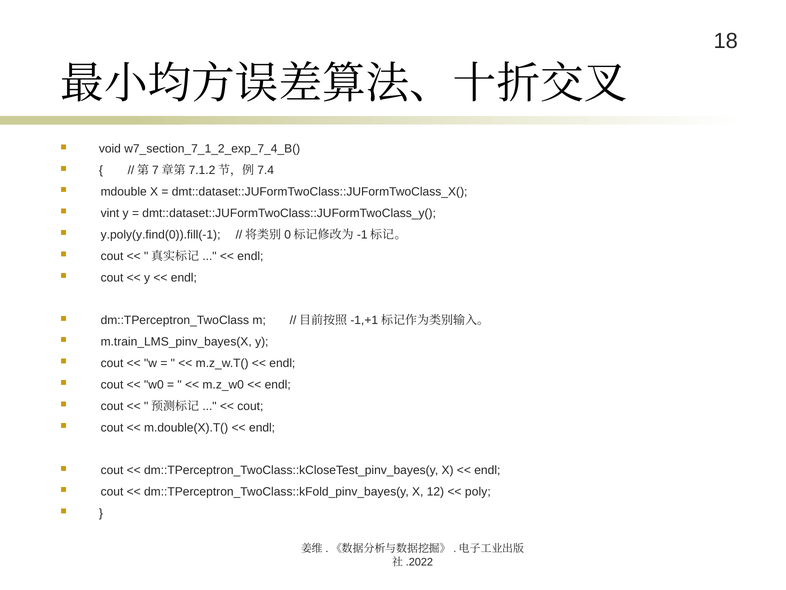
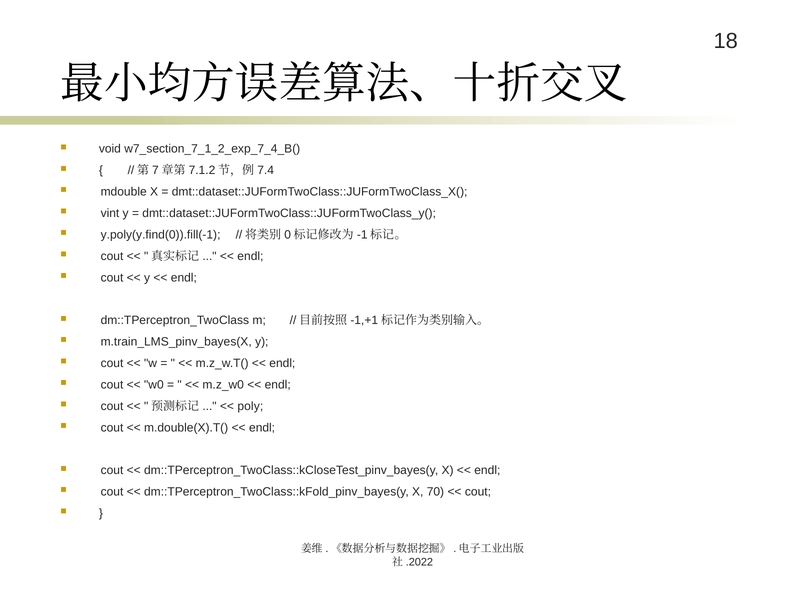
cout at (250, 406): cout -> poly
12: 12 -> 70
poly at (478, 491): poly -> cout
